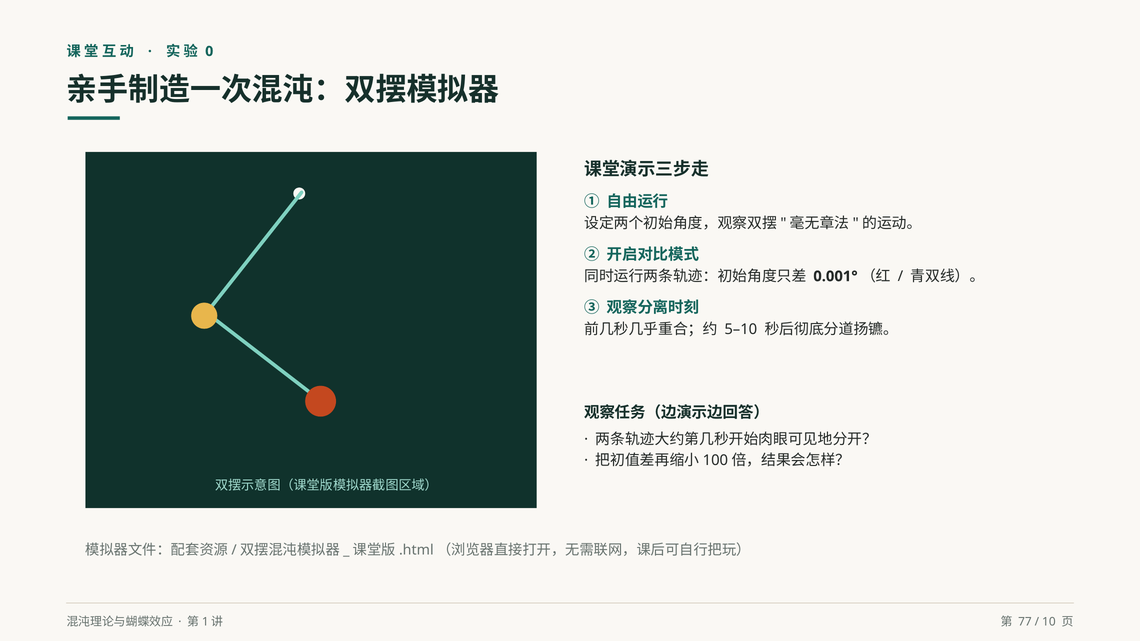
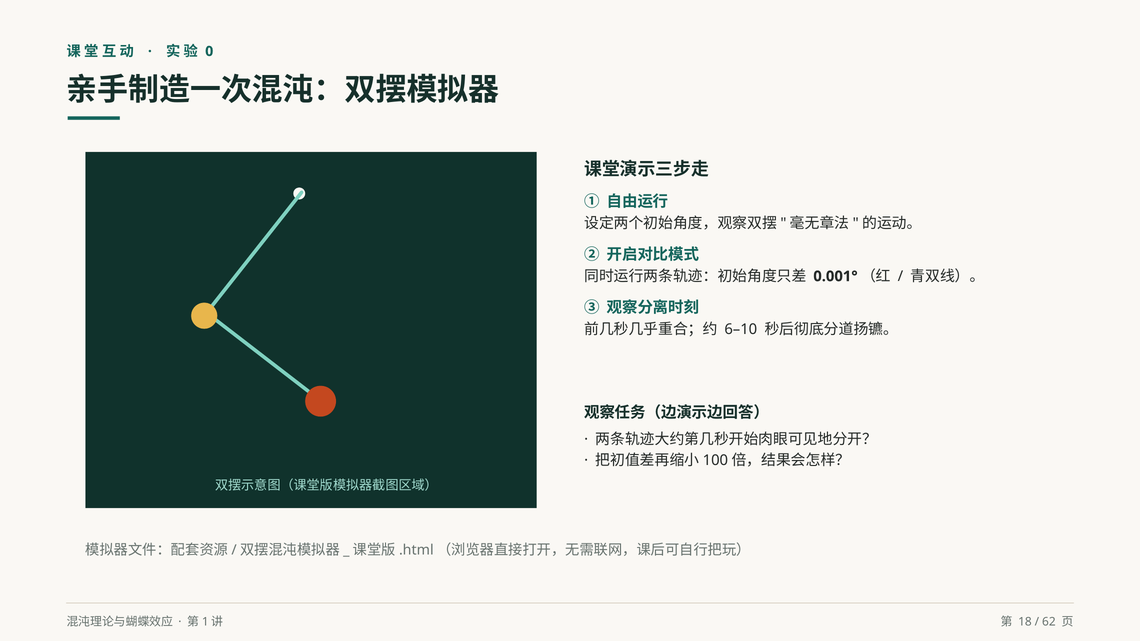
5–10: 5–10 -> 6–10
77: 77 -> 18
10: 10 -> 62
